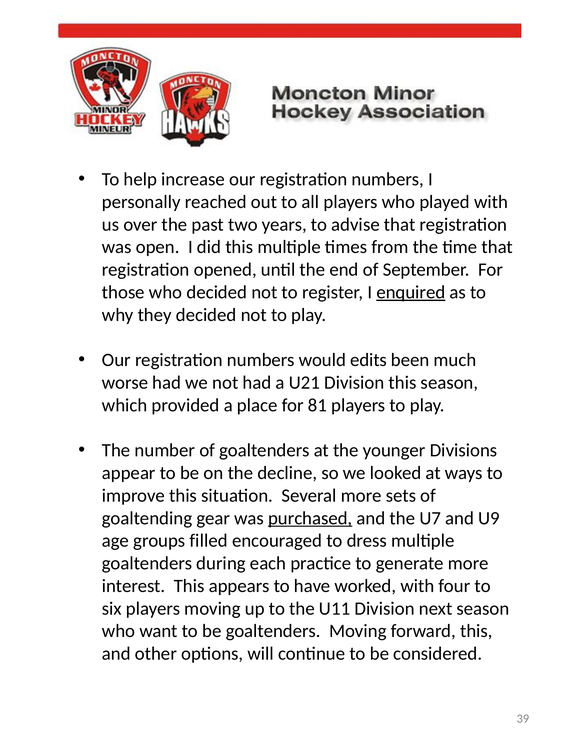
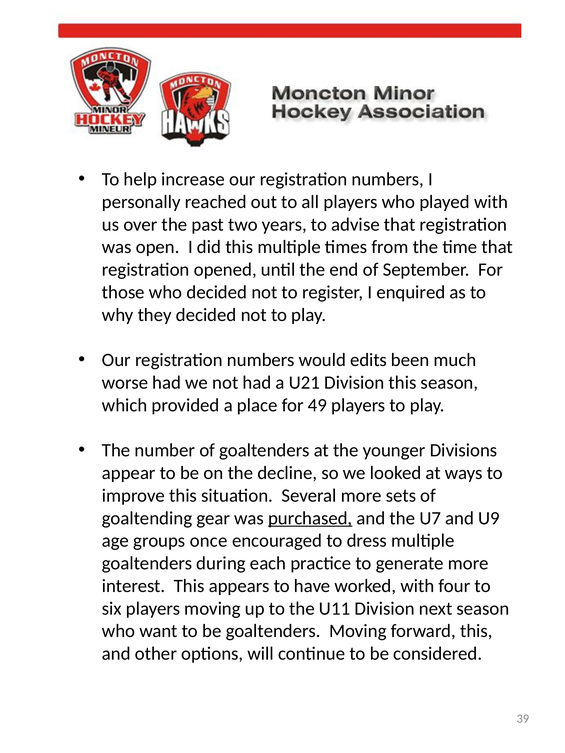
enquired underline: present -> none
81: 81 -> 49
filled: filled -> once
